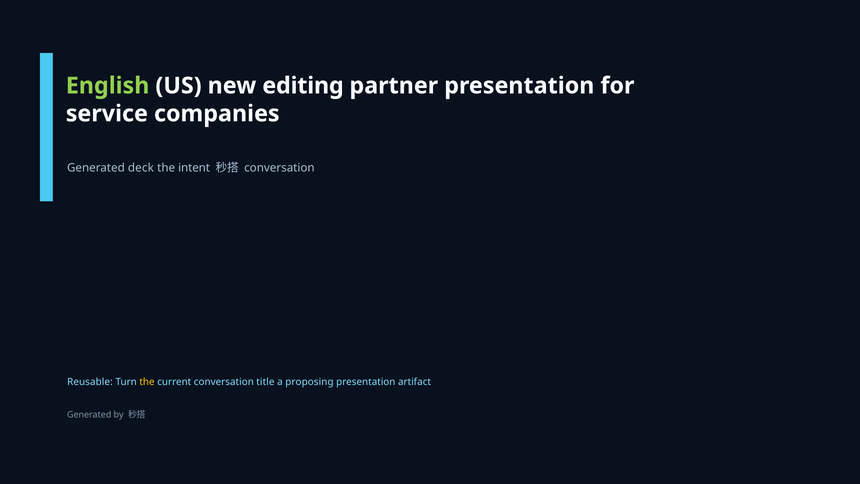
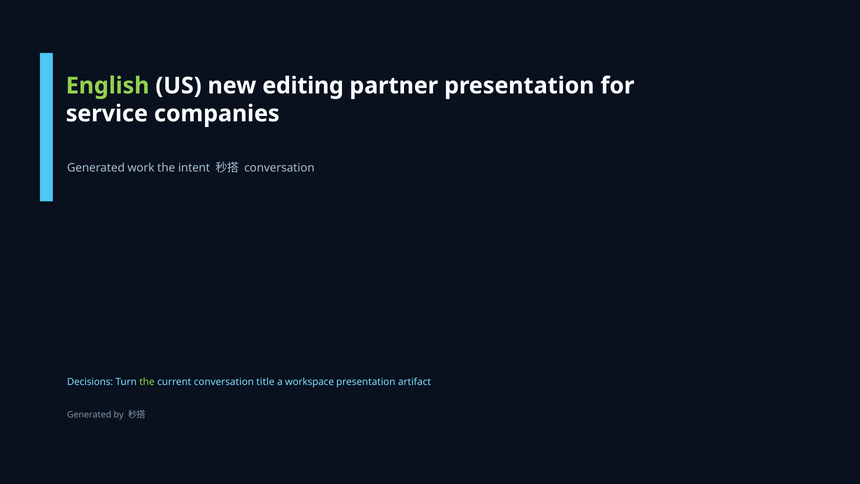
deck: deck -> work
Reusable: Reusable -> Decisions
the at (147, 382) colour: yellow -> light green
proposing: proposing -> workspace
